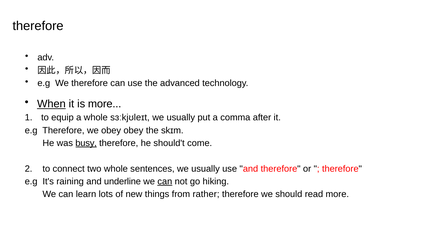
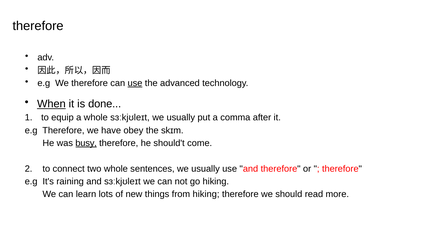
use at (135, 83) underline: none -> present
is more: more -> done
we obey: obey -> have
and underline: underline -> sɜːkjʊleɪt
can at (165, 182) underline: present -> none
from rather: rather -> hiking
